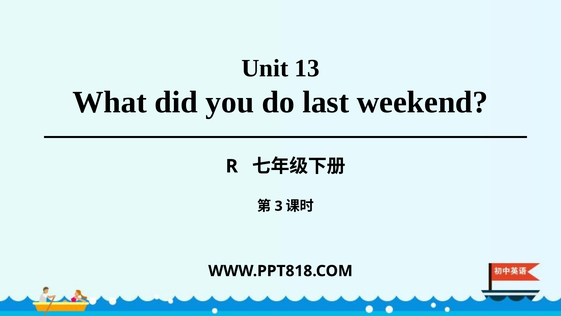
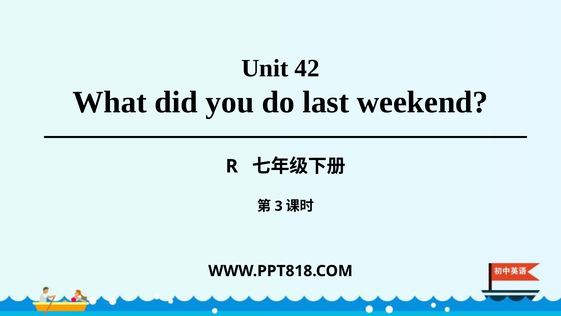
13: 13 -> 42
